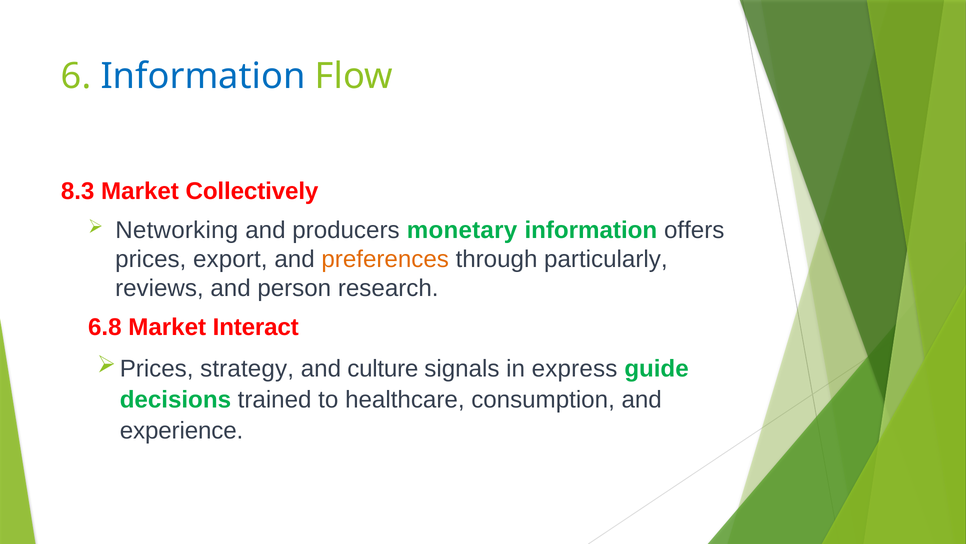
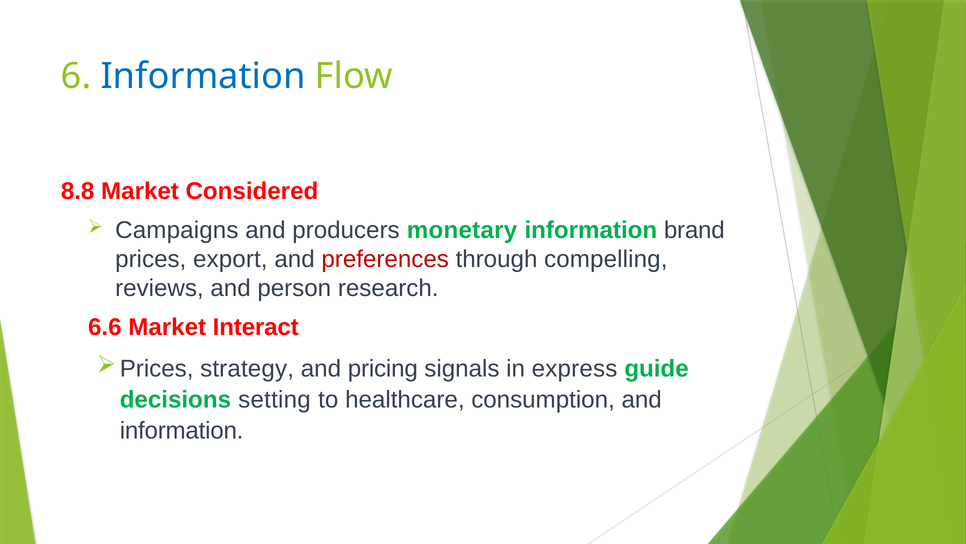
8.3: 8.3 -> 8.8
Collectively: Collectively -> Considered
Networking: Networking -> Campaigns
offers: offers -> brand
preferences colour: orange -> red
particularly: particularly -> compelling
6.8: 6.8 -> 6.6
culture: culture -> pricing
trained: trained -> setting
experience at (182, 430): experience -> information
